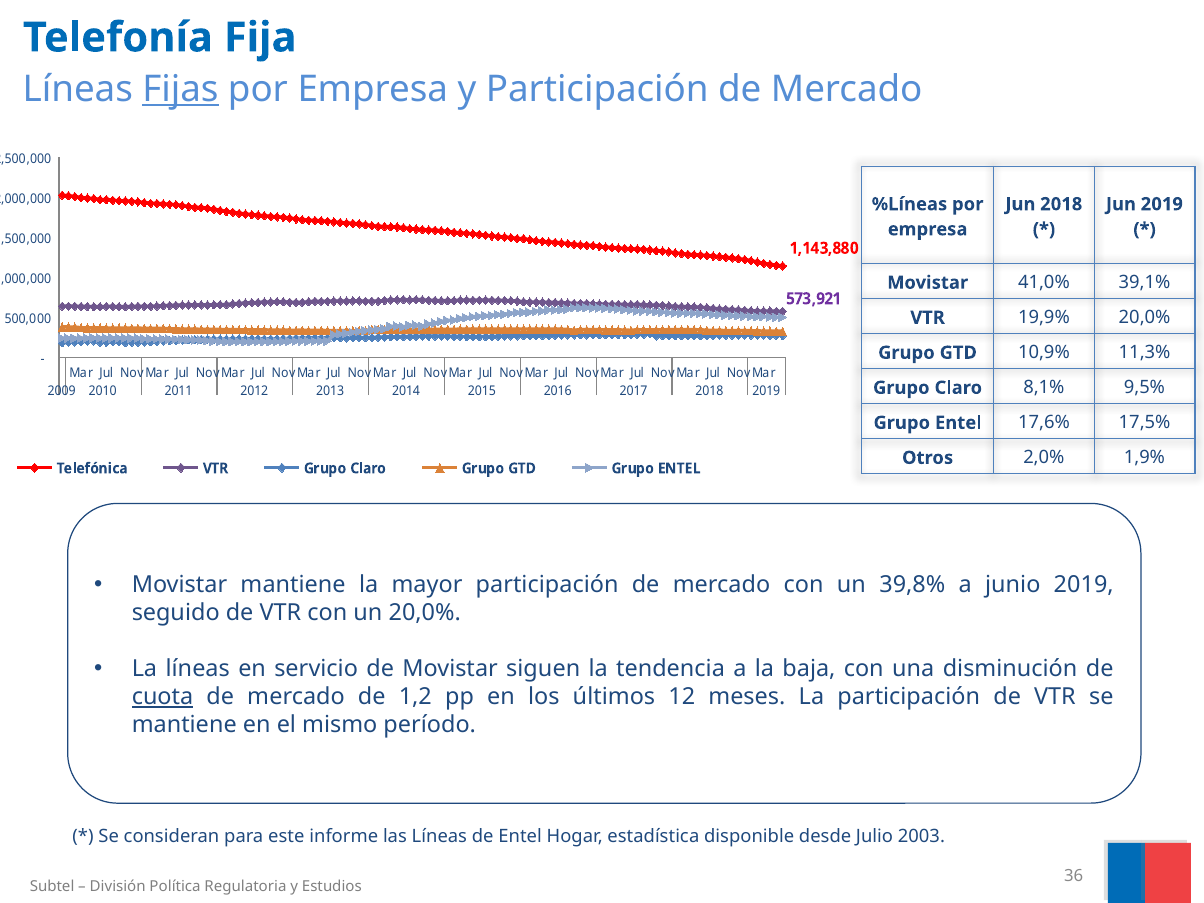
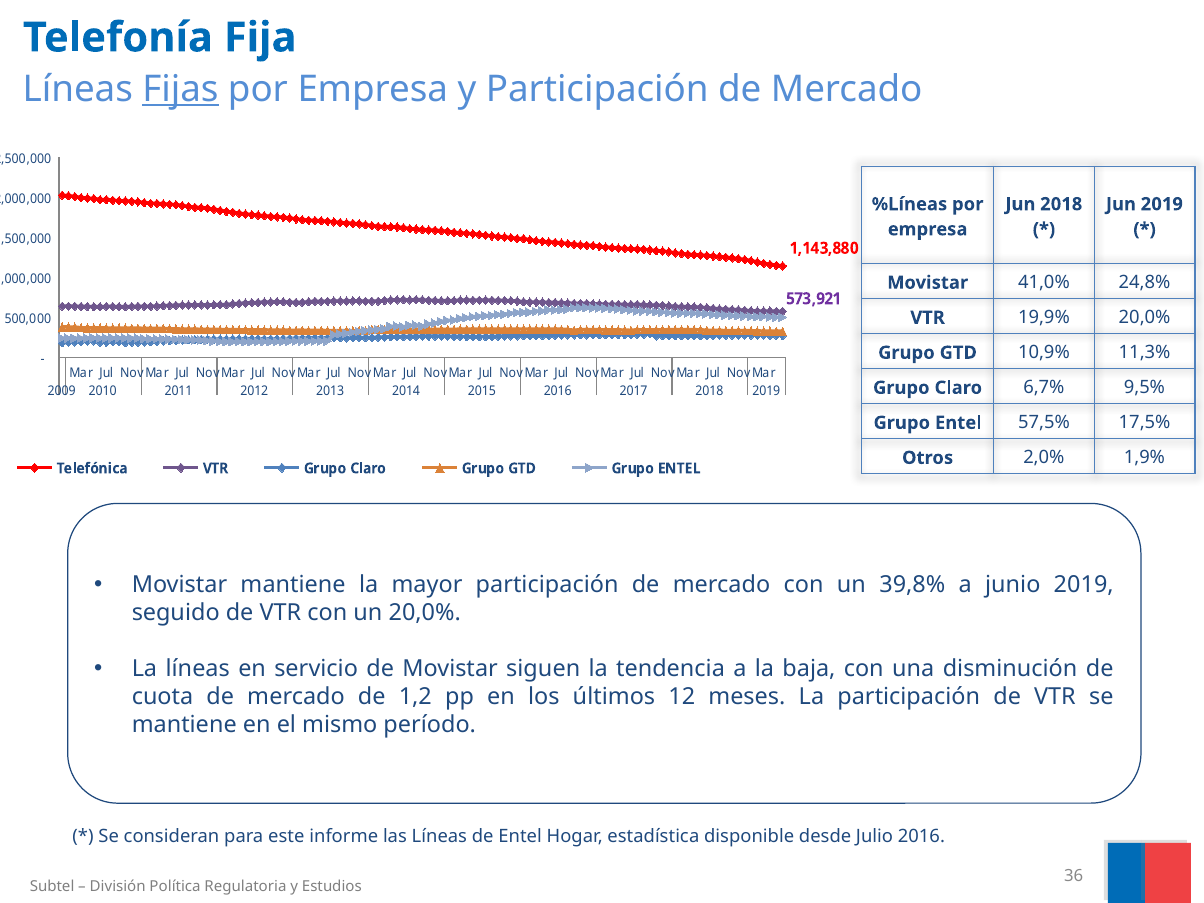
39,1%: 39,1% -> 24,8%
8,1%: 8,1% -> 6,7%
17,6%: 17,6% -> 57,5%
cuota underline: present -> none
Julio 2003: 2003 -> 2016
